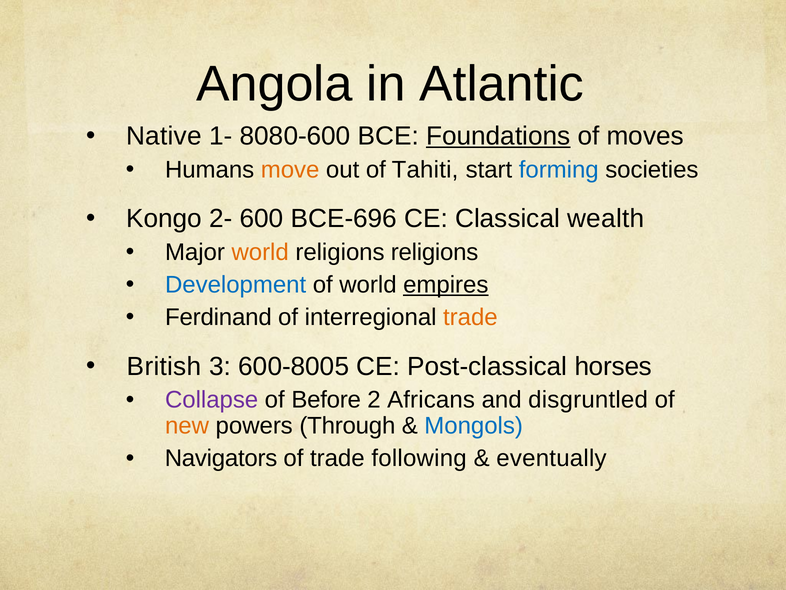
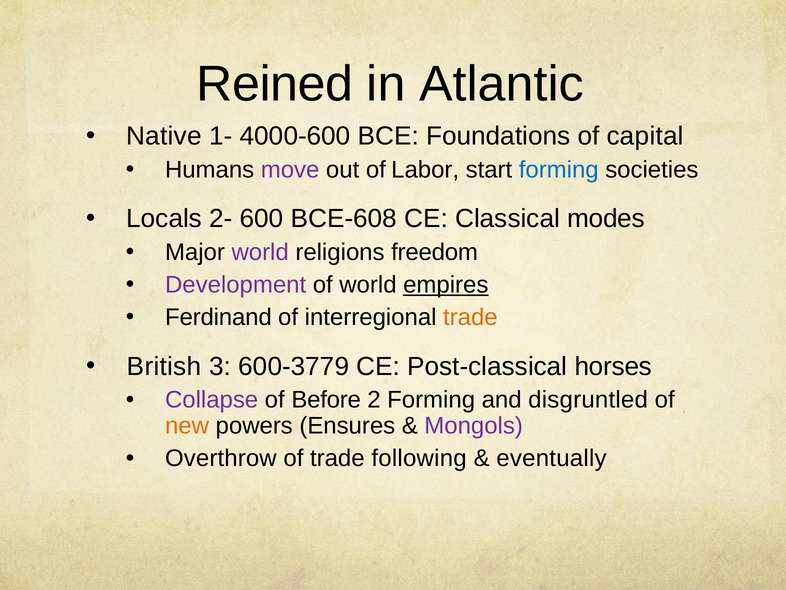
Angola: Angola -> Reined
8080-600: 8080-600 -> 4000-600
Foundations underline: present -> none
moves: moves -> capital
move colour: orange -> purple
Tahiti: Tahiti -> Labor
Kongo: Kongo -> Locals
BCE-696: BCE-696 -> BCE-608
wealth: wealth -> modes
world at (260, 252) colour: orange -> purple
religions religions: religions -> freedom
Development colour: blue -> purple
600-8005: 600-8005 -> 600-3779
2 Africans: Africans -> Forming
Through: Through -> Ensures
Mongols colour: blue -> purple
Navigators: Navigators -> Overthrow
